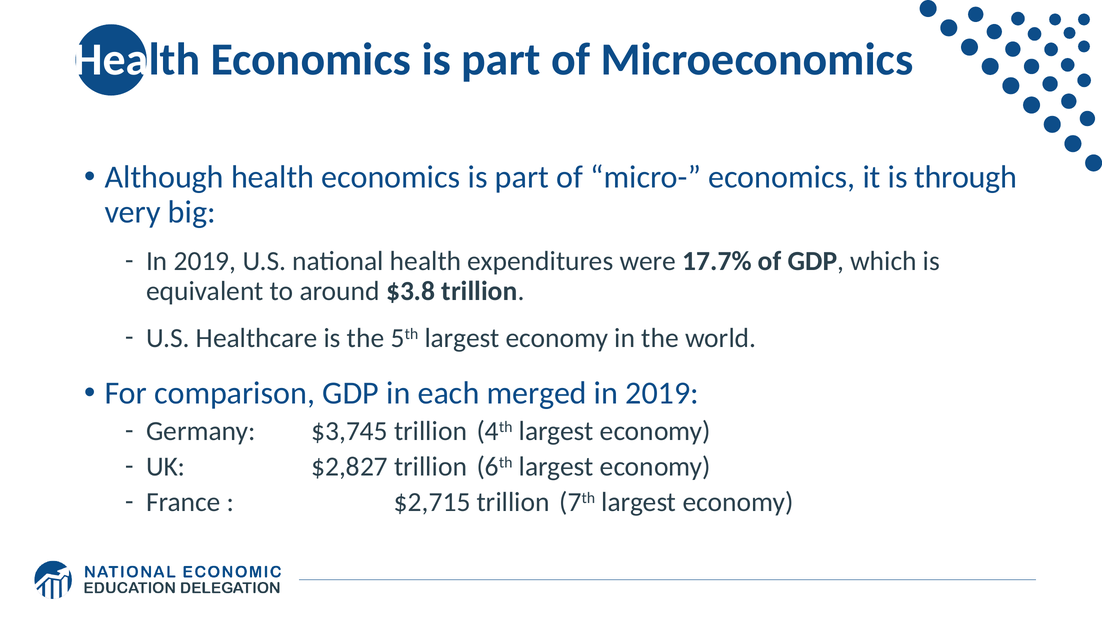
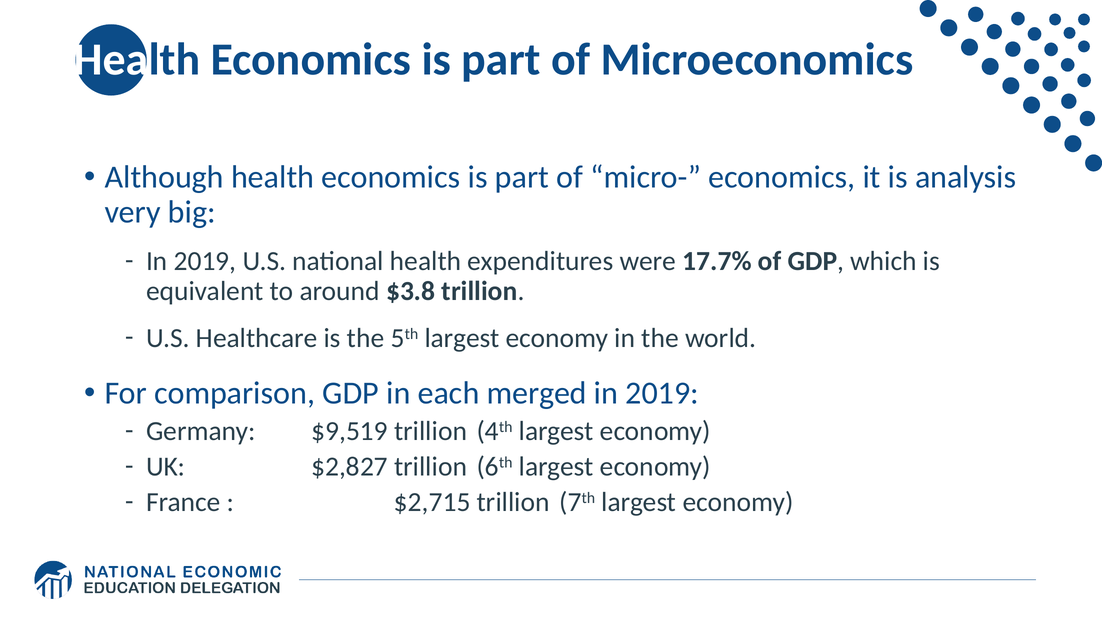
through: through -> analysis
$3,745: $3,745 -> $9,519
